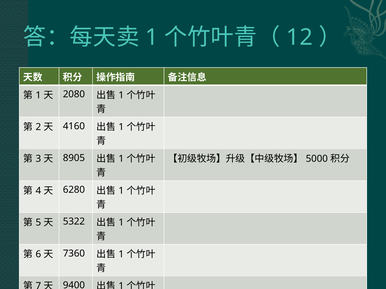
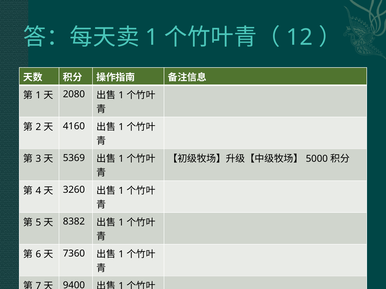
8905: 8905 -> 5369
6280: 6280 -> 3260
5322: 5322 -> 8382
